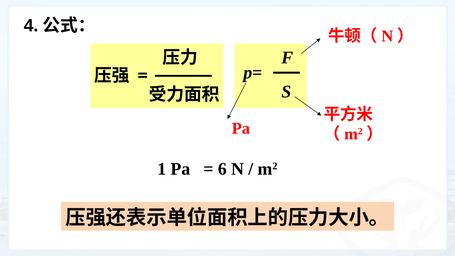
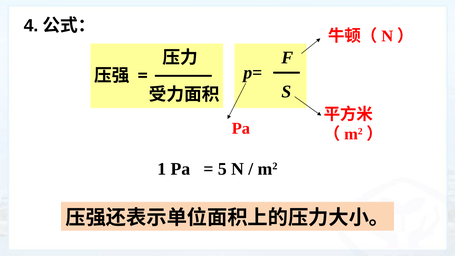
6: 6 -> 5
